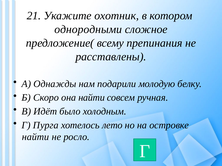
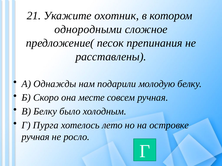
всему: всему -> песок
она найти: найти -> месте
В Идёт: Идёт -> Белку
найти at (35, 137): найти -> ручная
